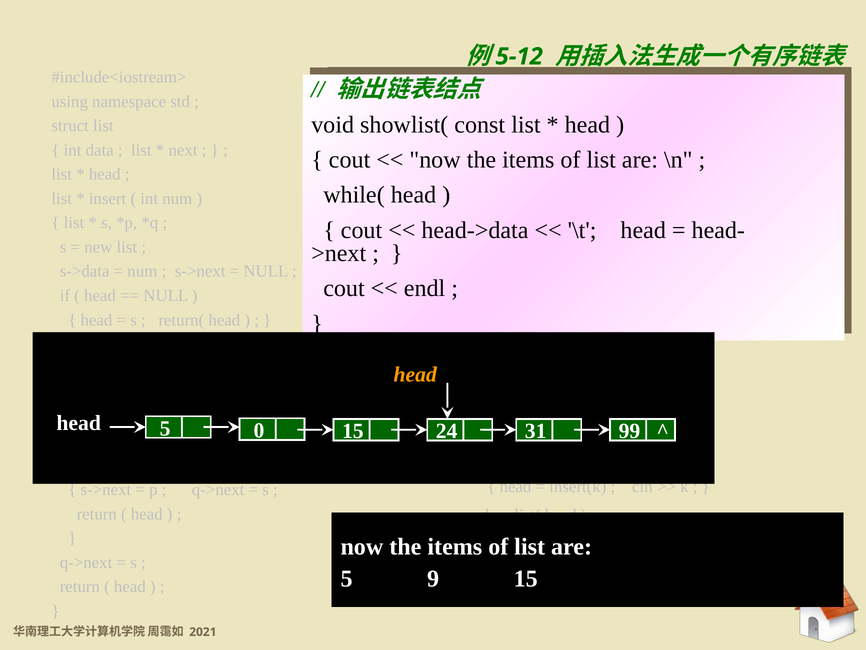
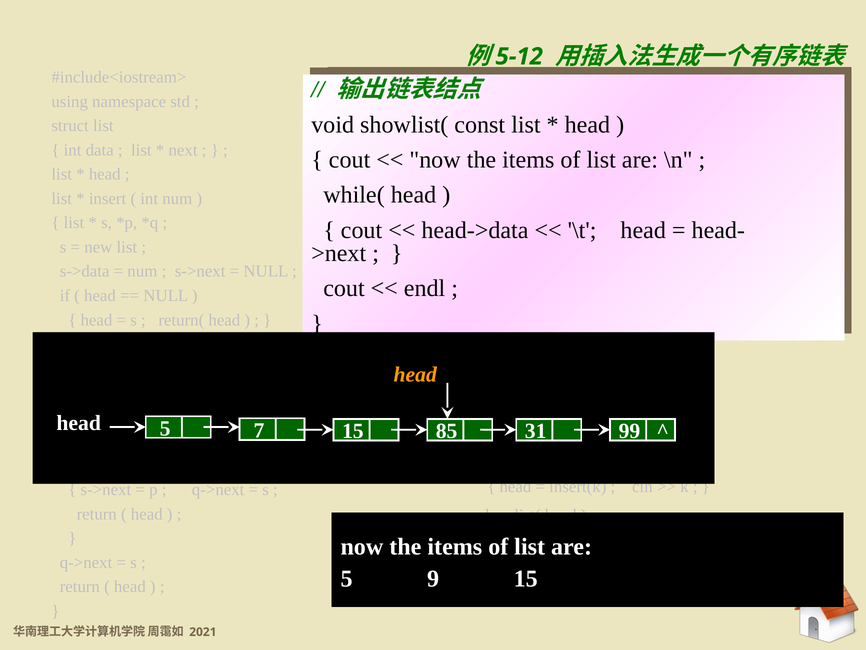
0 at (259, 430): 0 -> 7
24: 24 -> 85
